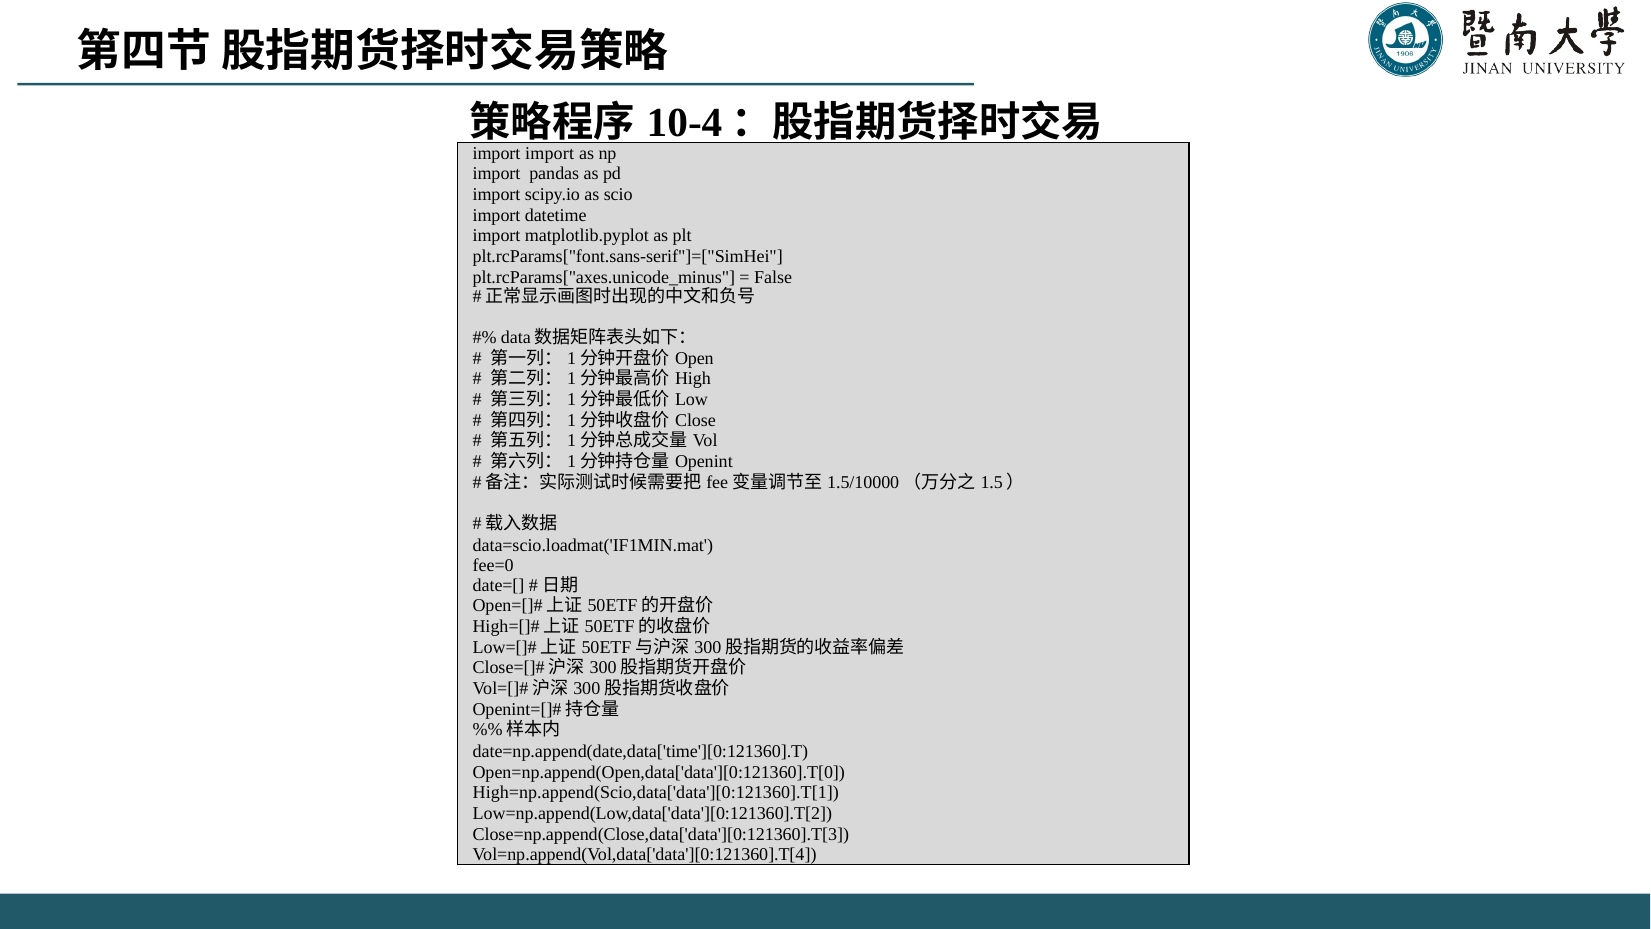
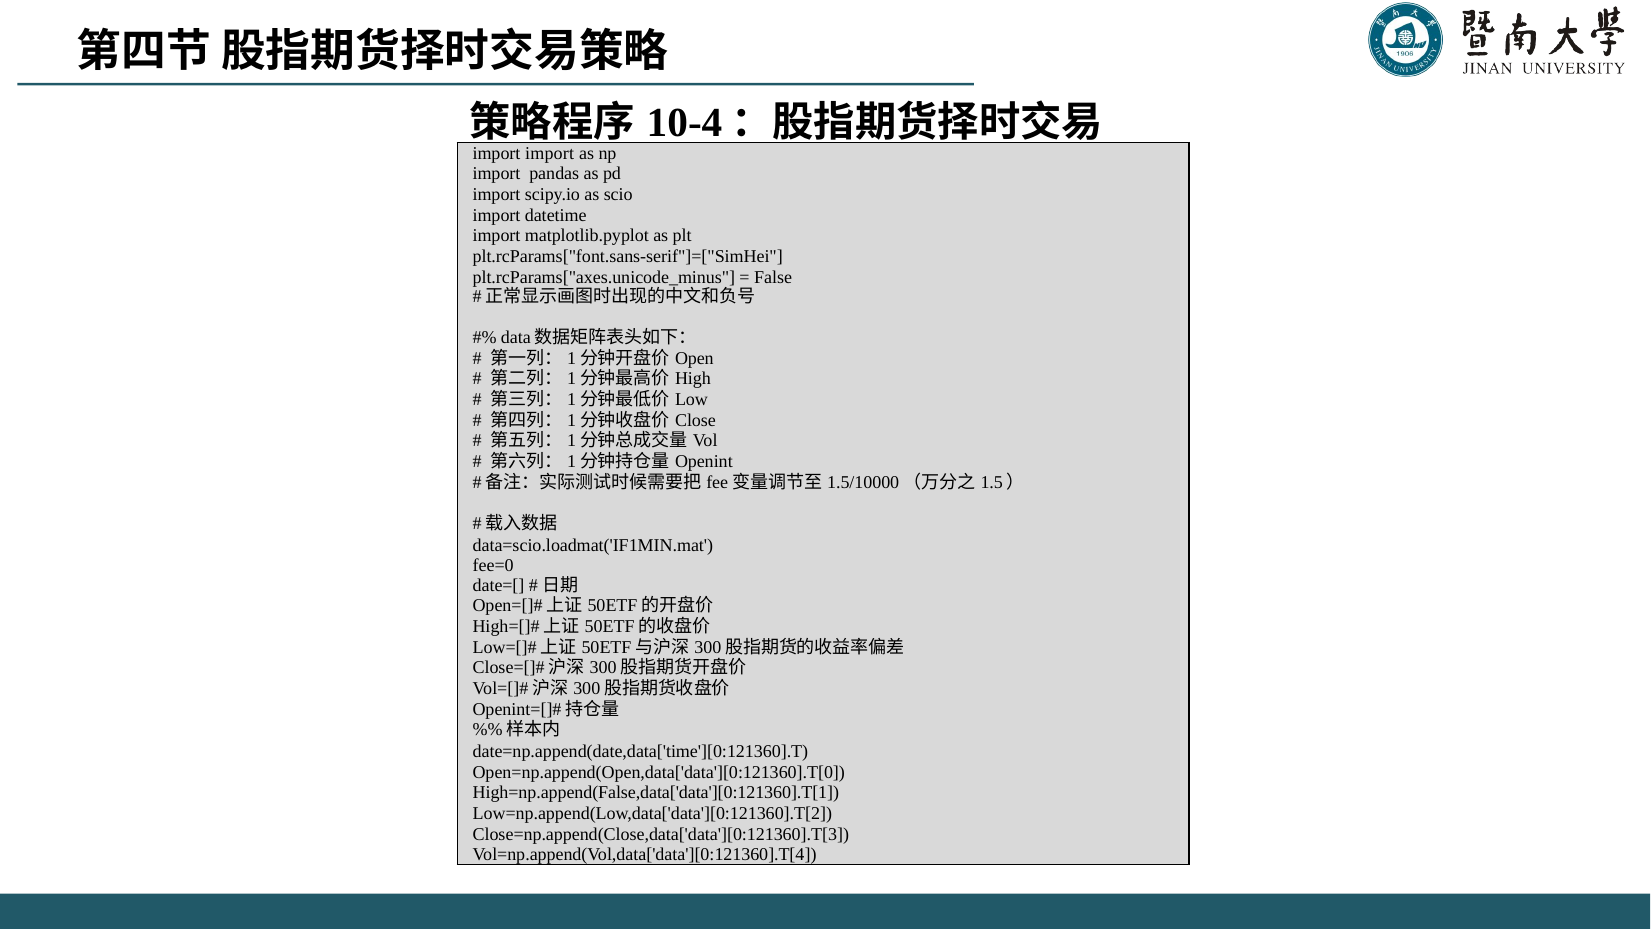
High=np.append(Scio,data['data'][0:121360].T[1: High=np.append(Scio,data['data'][0:121360].T[1 -> High=np.append(False,data['data'][0:121360].T[1
